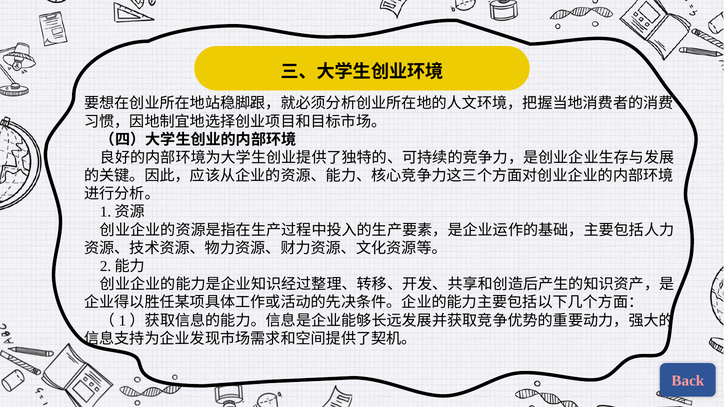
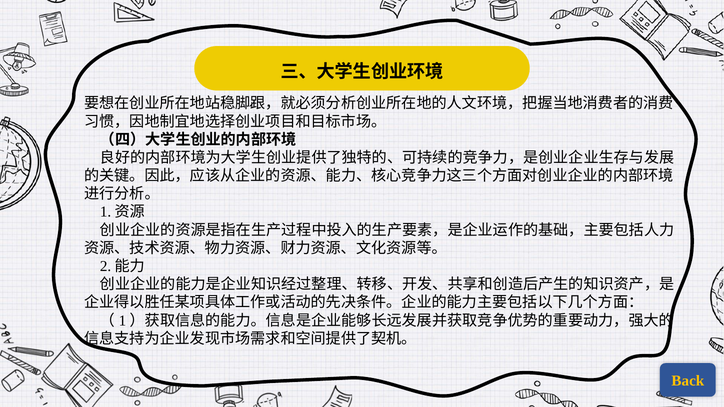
Back colour: pink -> yellow
